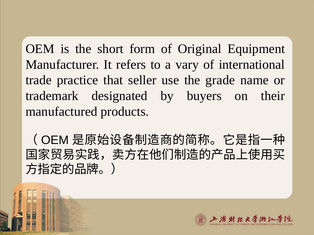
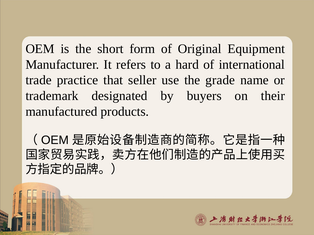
vary: vary -> hard
